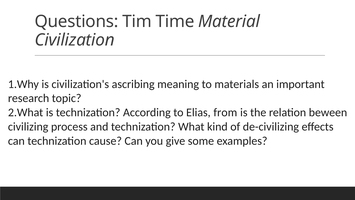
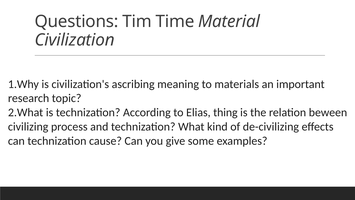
from: from -> thing
